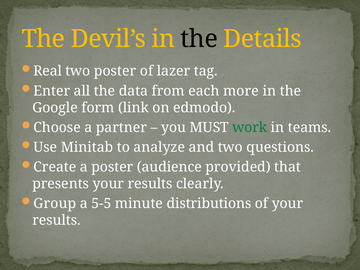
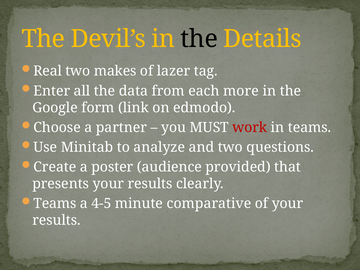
two poster: poster -> makes
work colour: green -> red
Group at (55, 204): Group -> Teams
5-5: 5-5 -> 4-5
distributions: distributions -> comparative
